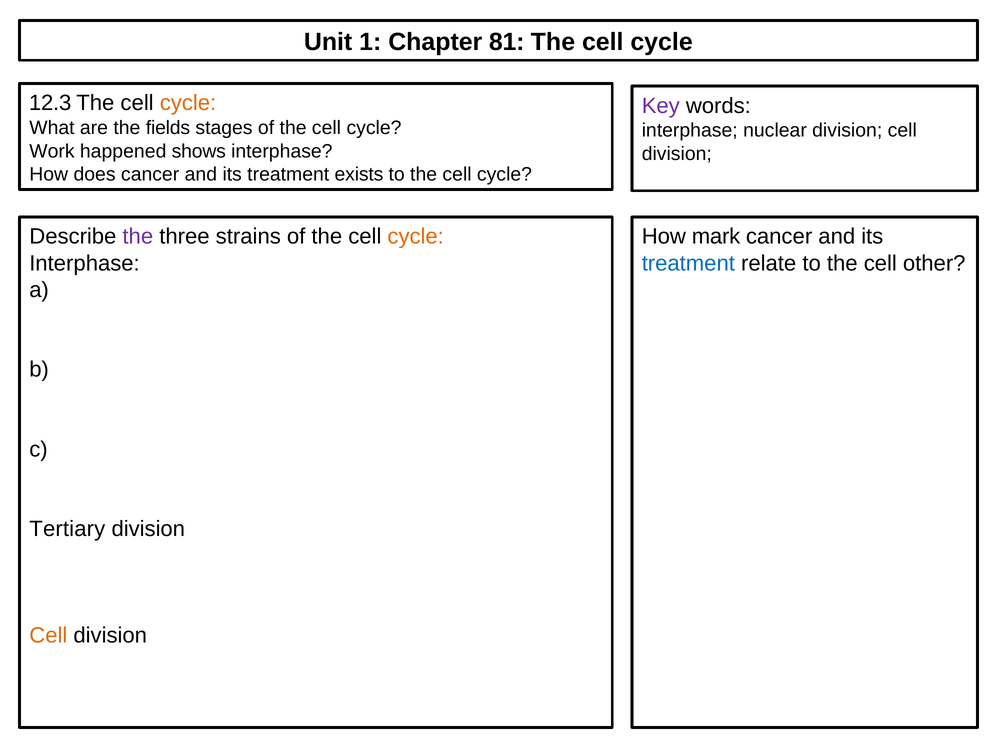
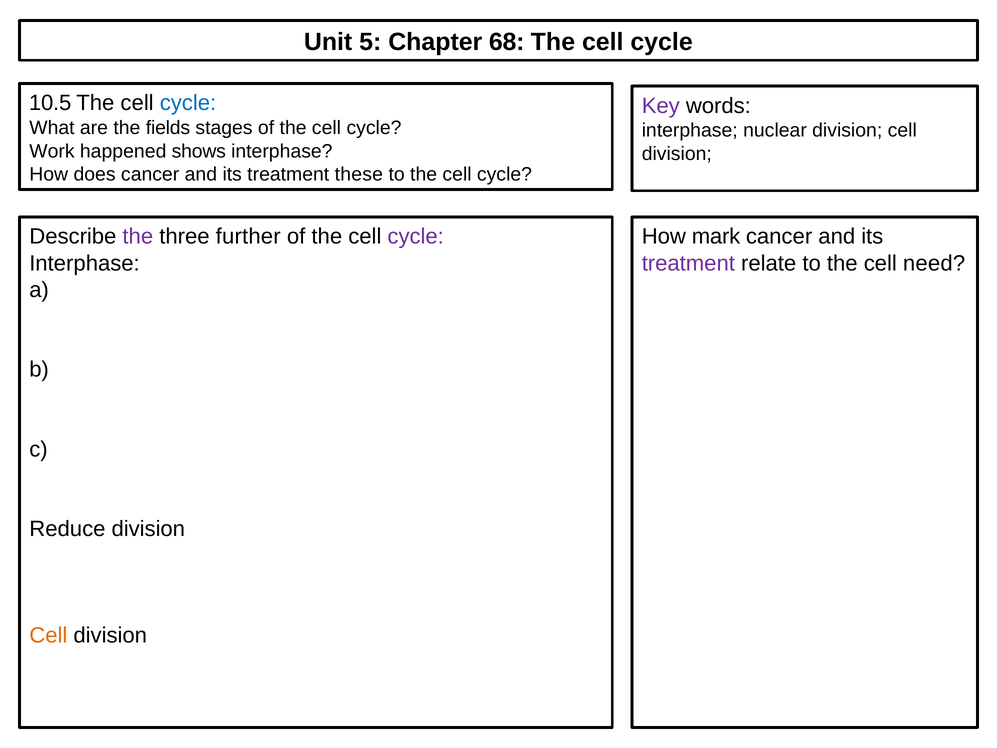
1: 1 -> 5
81: 81 -> 68
12.3: 12.3 -> 10.5
cycle at (188, 103) colour: orange -> blue
exists: exists -> these
strains: strains -> further
cycle at (416, 237) colour: orange -> purple
treatment at (688, 263) colour: blue -> purple
other: other -> need
Tertiary: Tertiary -> Reduce
